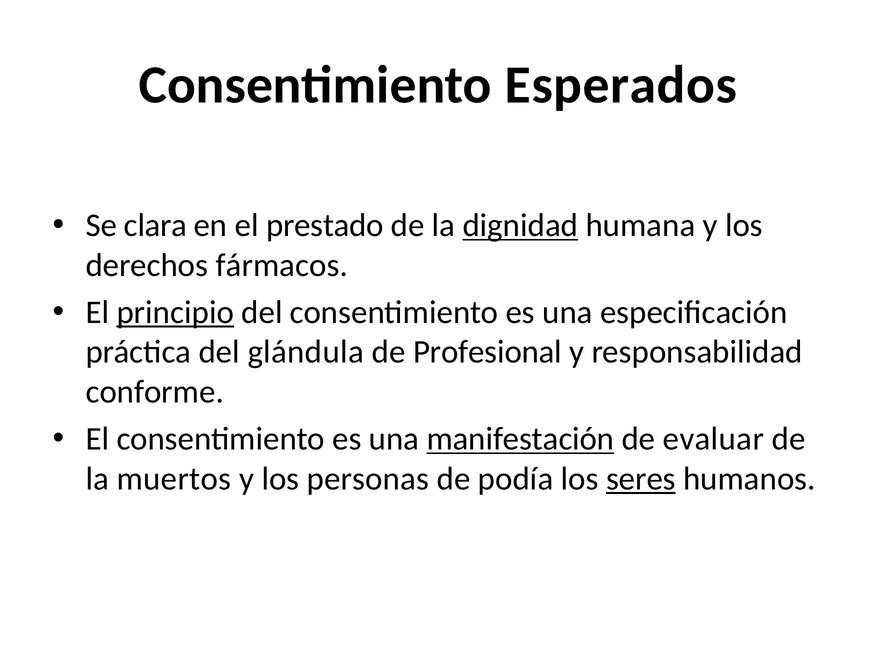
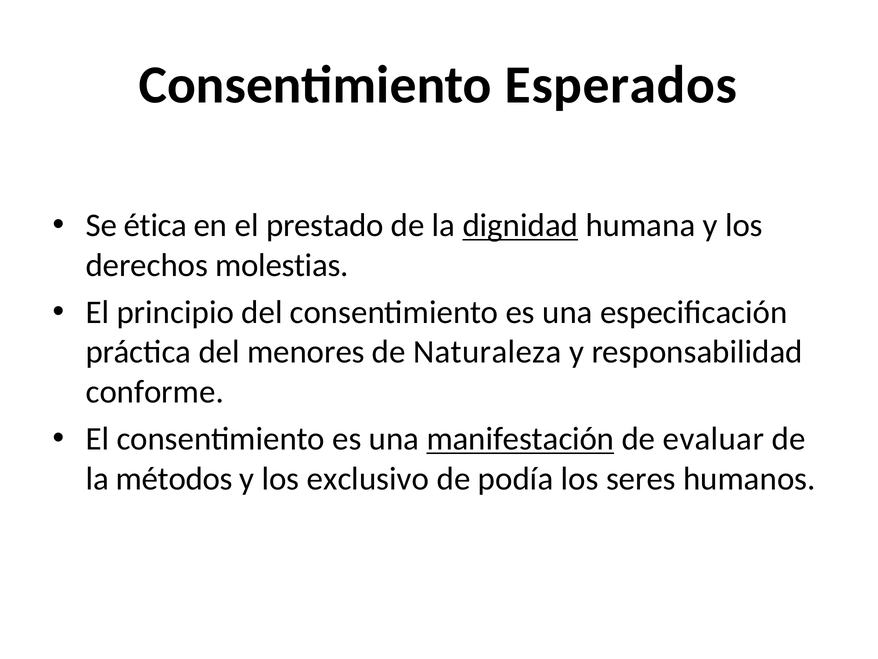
clara: clara -> ética
fármacos: fármacos -> molestias
principio underline: present -> none
glándula: glándula -> menores
Profesional: Profesional -> Naturaleza
muertos: muertos -> métodos
personas: personas -> exclusivo
seres underline: present -> none
